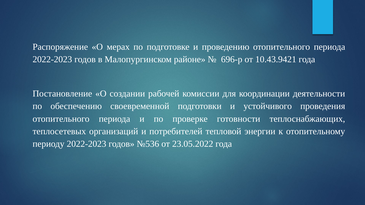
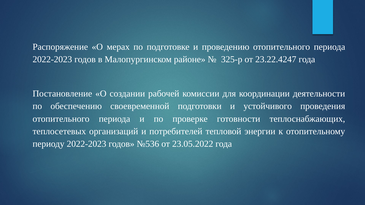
696-р: 696-р -> 325-р
10.43.9421: 10.43.9421 -> 23.22.4247
